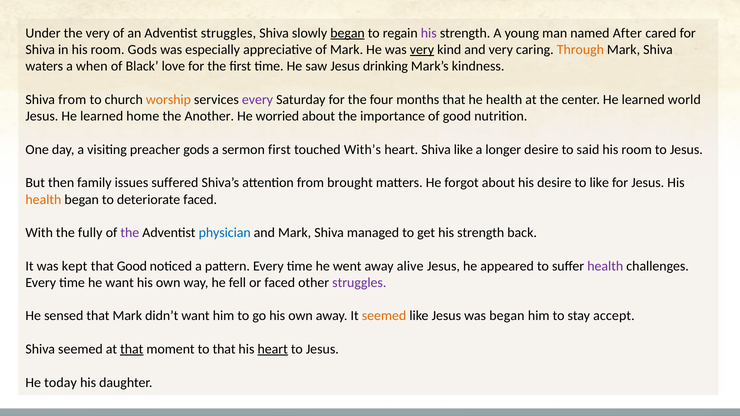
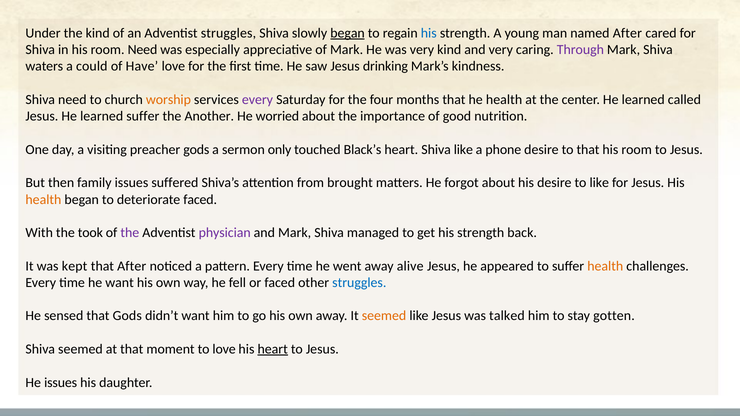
the very: very -> kind
his at (429, 33) colour: purple -> blue
room Gods: Gods -> Need
very at (422, 50) underline: present -> none
Through colour: orange -> purple
when: when -> could
Black: Black -> Have
Shiva from: from -> need
world: world -> called
learned home: home -> suffer
sermon first: first -> only
With’s: With’s -> Black’s
longer: longer -> phone
to said: said -> that
fully: fully -> took
physician colour: blue -> purple
that Good: Good -> After
health at (605, 266) colour: purple -> orange
struggles at (359, 283) colour: purple -> blue
that Mark: Mark -> Gods
was began: began -> talked
accept: accept -> gotten
that at (132, 349) underline: present -> none
to that: that -> love
He today: today -> issues
